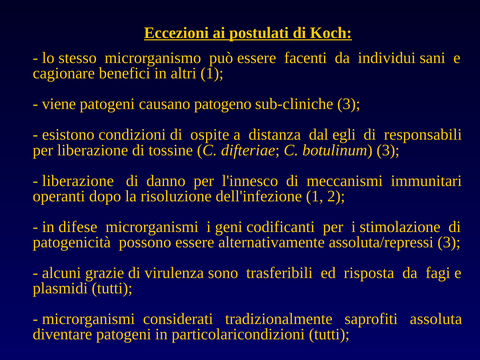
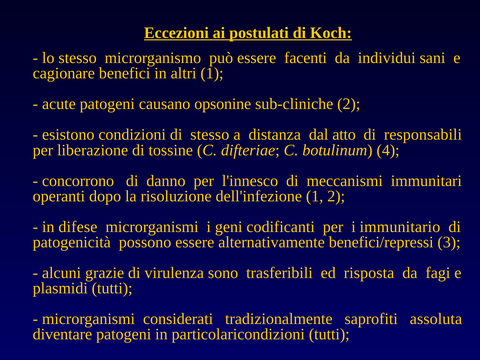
viene: viene -> acute
patogeno: patogeno -> opsonine
sub-cliniche 3: 3 -> 2
di ospite: ospite -> stesso
egli: egli -> atto
botulinum 3: 3 -> 4
liberazione at (78, 181): liberazione -> concorrono
stimolazione: stimolazione -> immunitario
assoluta/repressi: assoluta/repressi -> benefici/repressi
